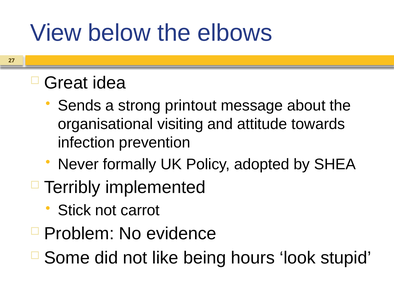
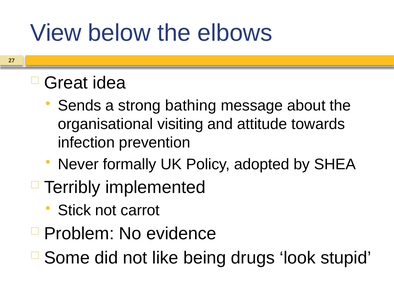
printout: printout -> bathing
hours: hours -> drugs
